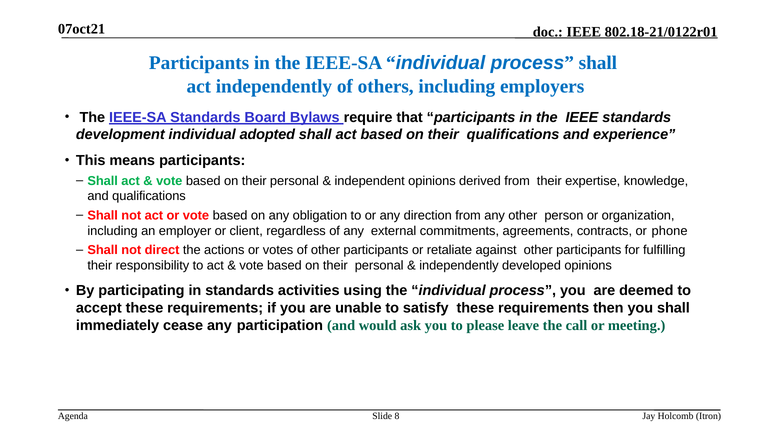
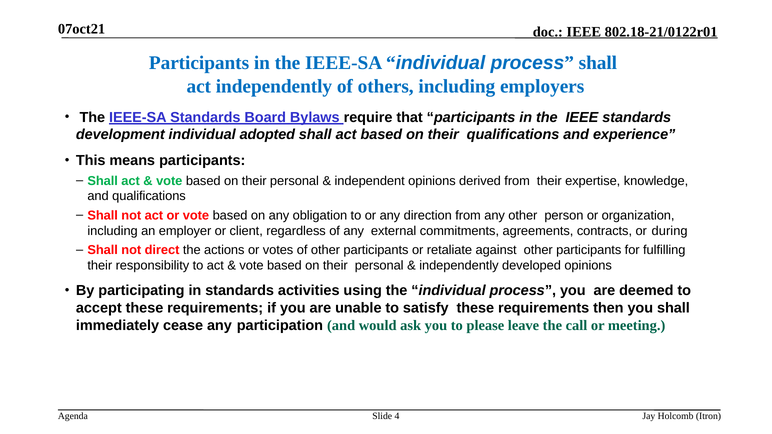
phone: phone -> during
8: 8 -> 4
